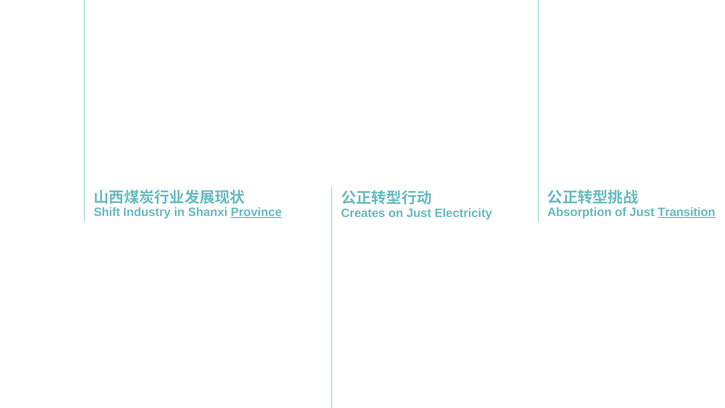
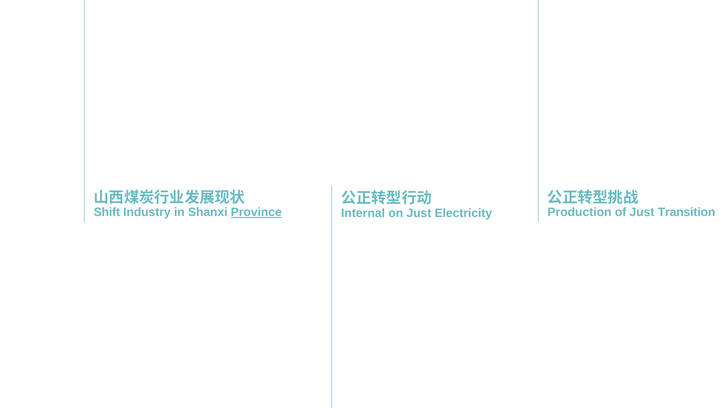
Absorption: Absorption -> Production
Transition underline: present -> none
Creates: Creates -> Internal
